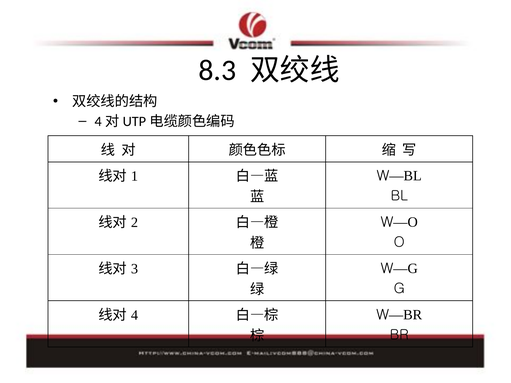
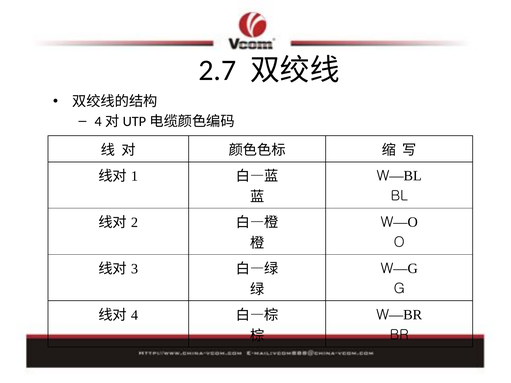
8.3: 8.3 -> 2.7
